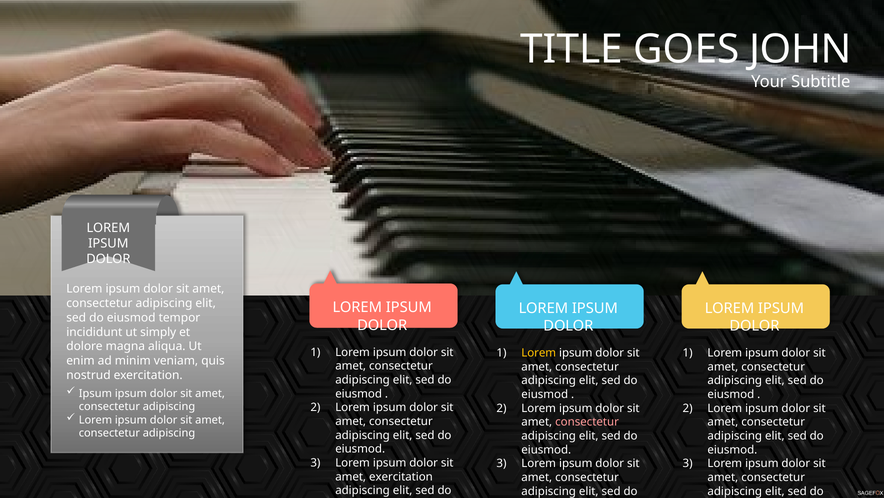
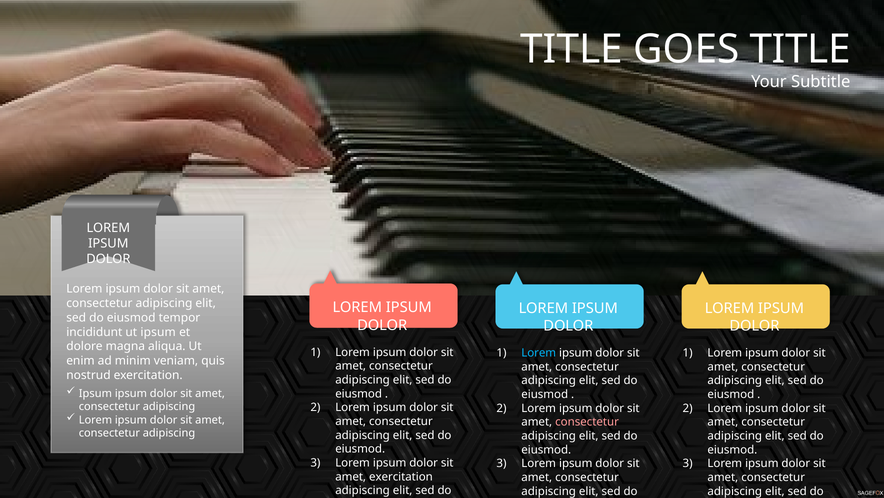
GOES JOHN: JOHN -> TITLE
ut simply: simply -> ipsum
Lorem at (539, 352) colour: yellow -> light blue
